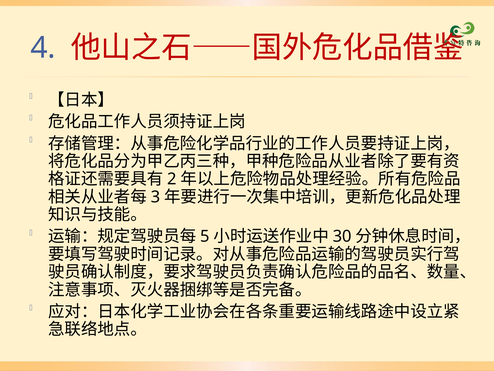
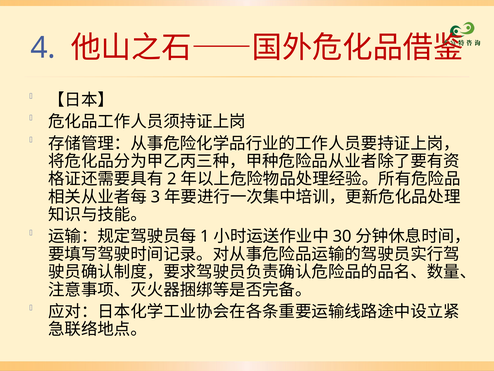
5: 5 -> 1
